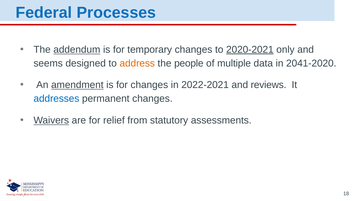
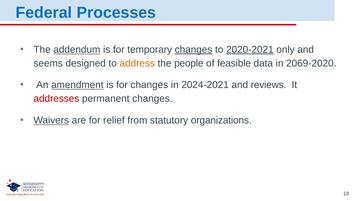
changes at (194, 50) underline: none -> present
multiple: multiple -> feasible
2041-2020: 2041-2020 -> 2069-2020
2022-2021: 2022-2021 -> 2024-2021
addresses colour: blue -> red
assessments: assessments -> organizations
